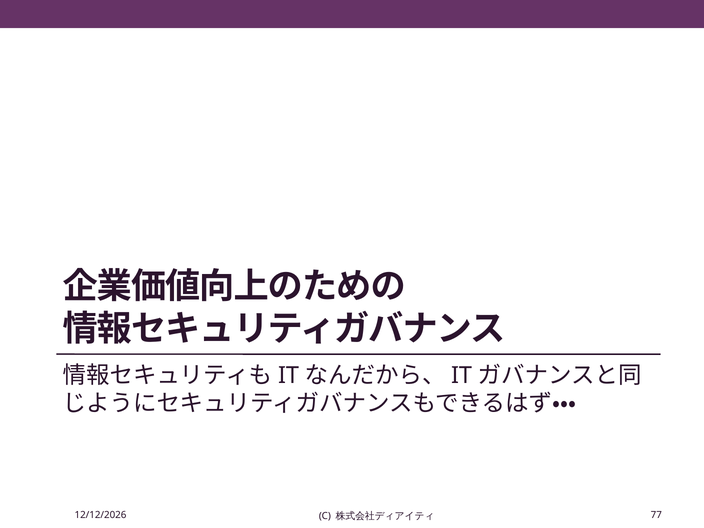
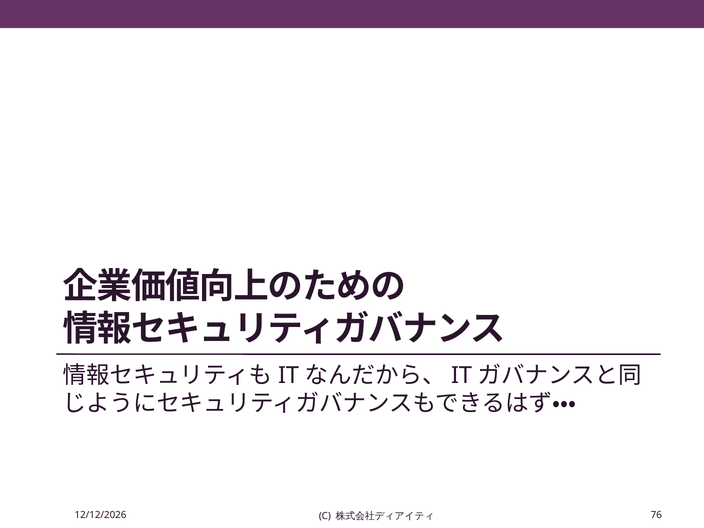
77: 77 -> 76
